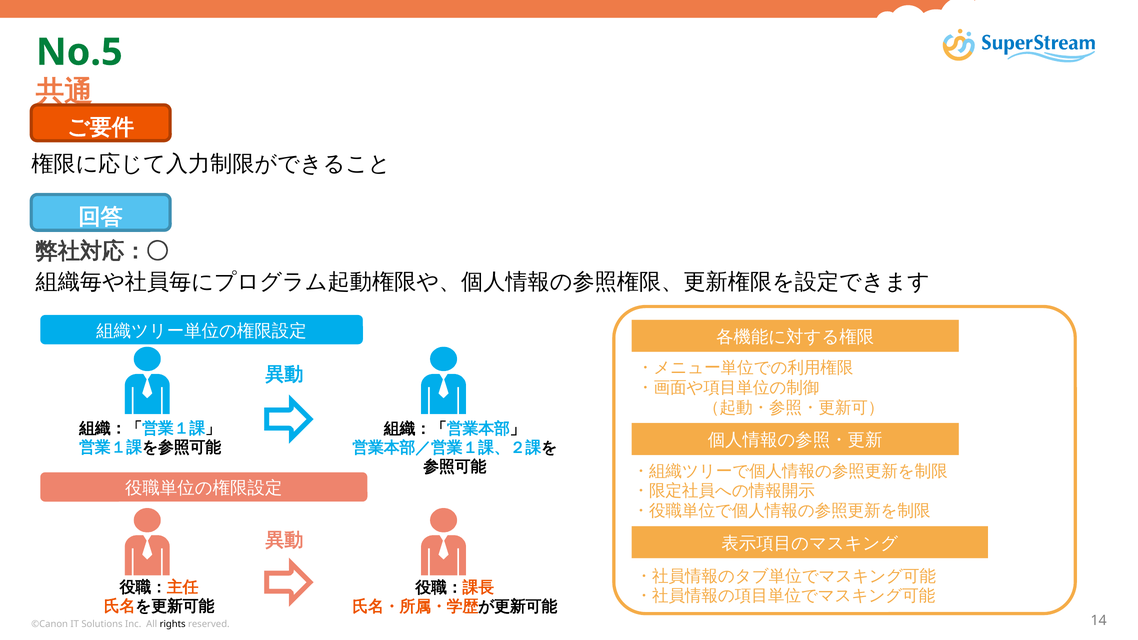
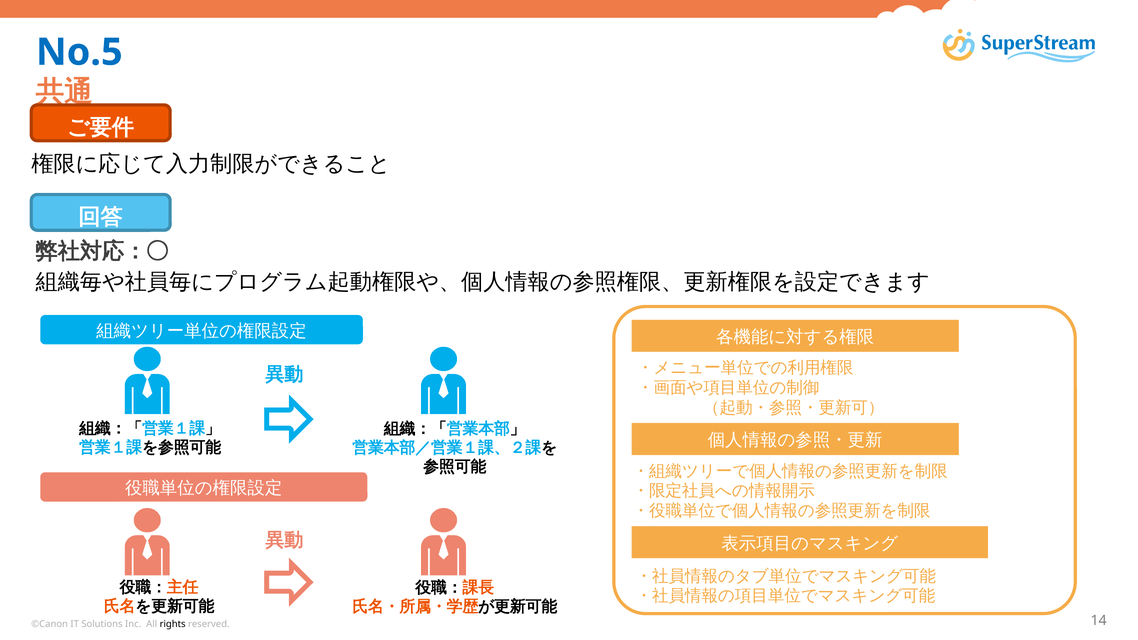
No.5 colour: green -> blue
